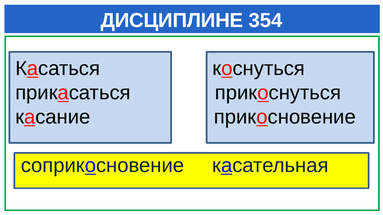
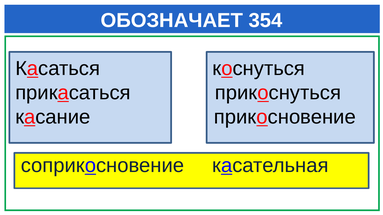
ДИСЦИПЛИНЕ: ДИСЦИПЛИНЕ -> ОБОЗНАЧАЕТ
